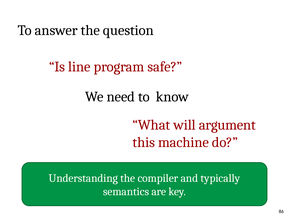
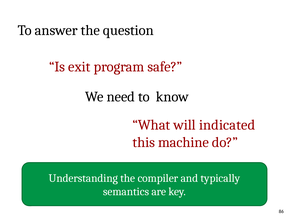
line: line -> exit
argument: argument -> indicated
